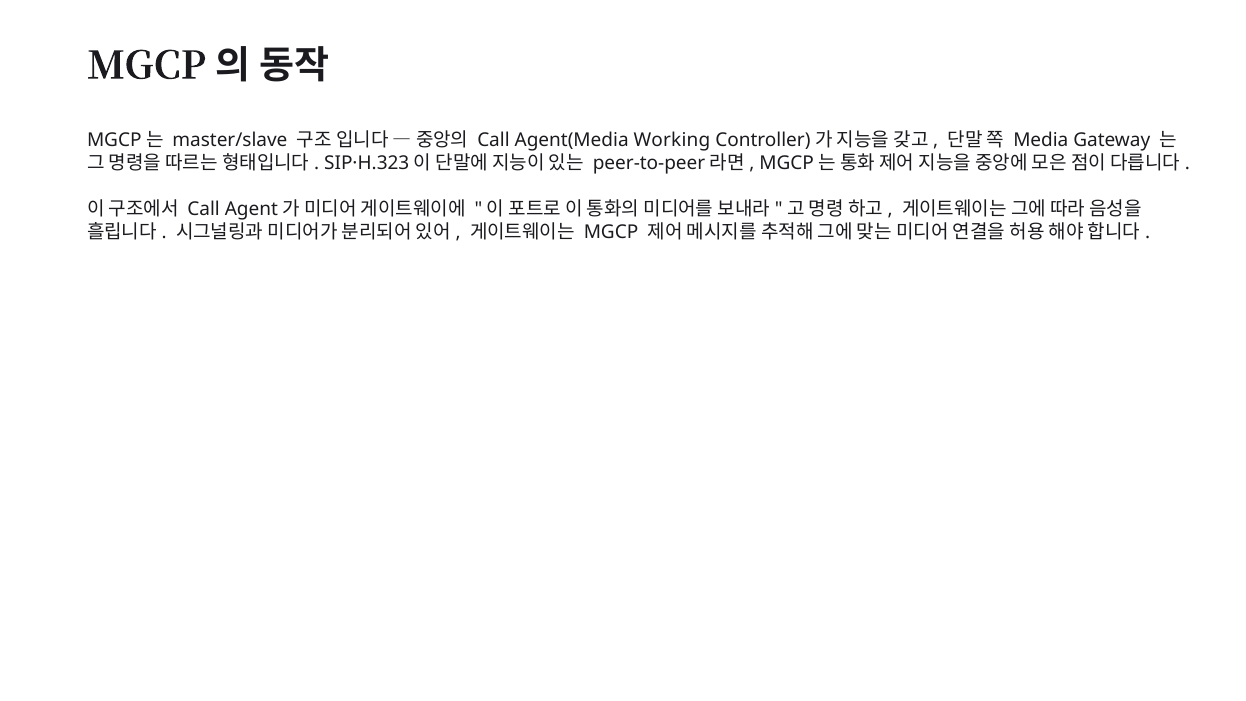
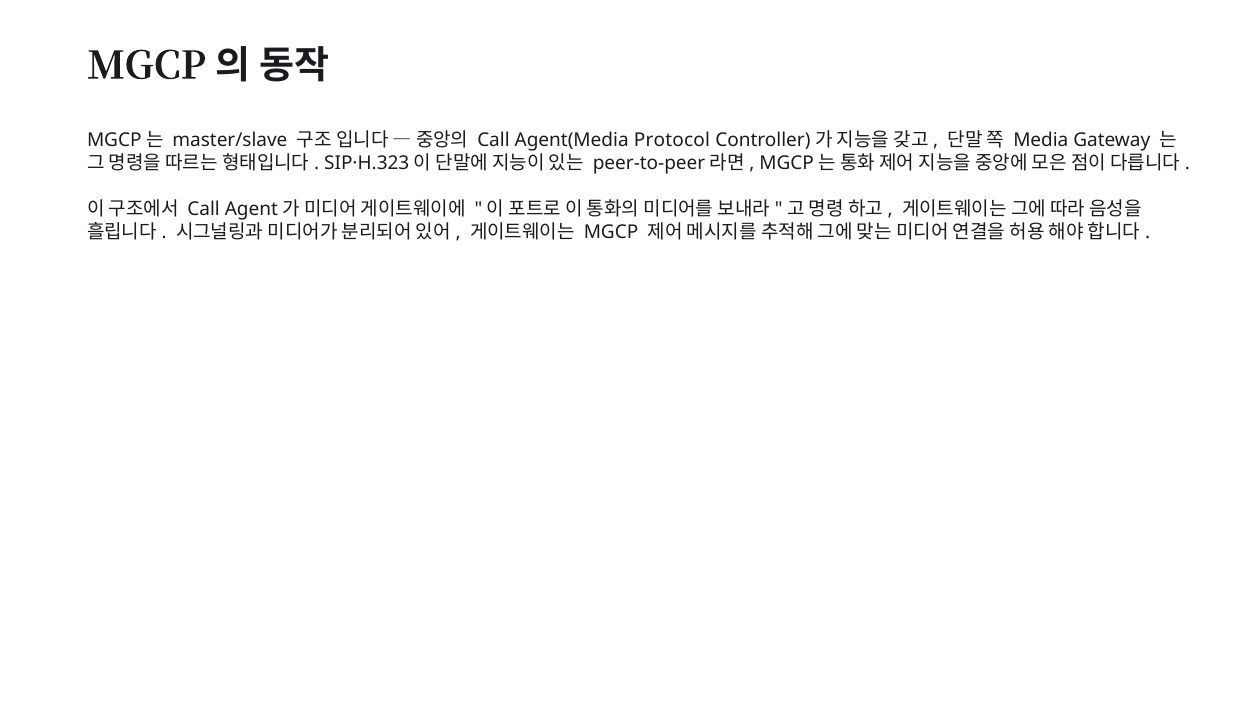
Working: Working -> Protocol
